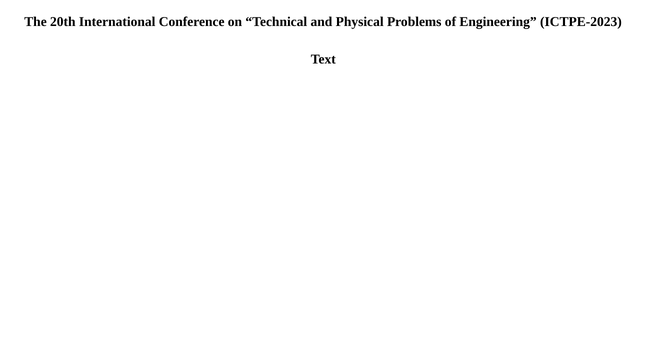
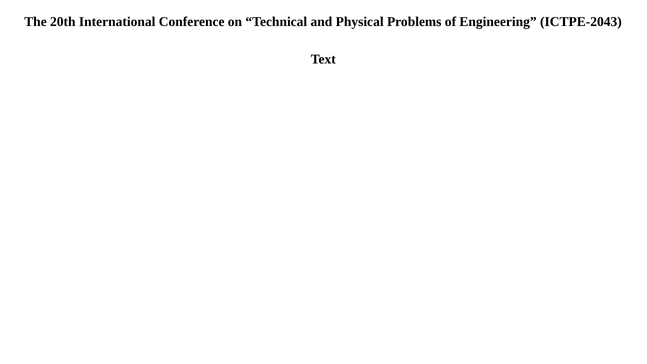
ICTPE-2023: ICTPE-2023 -> ICTPE-2043
